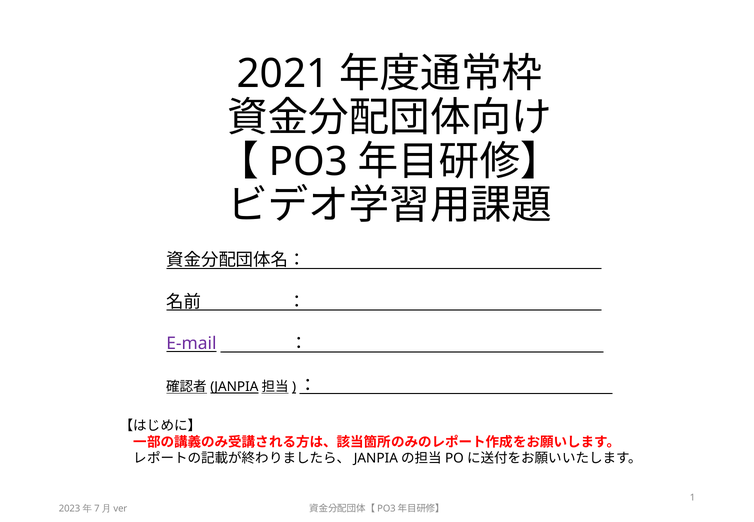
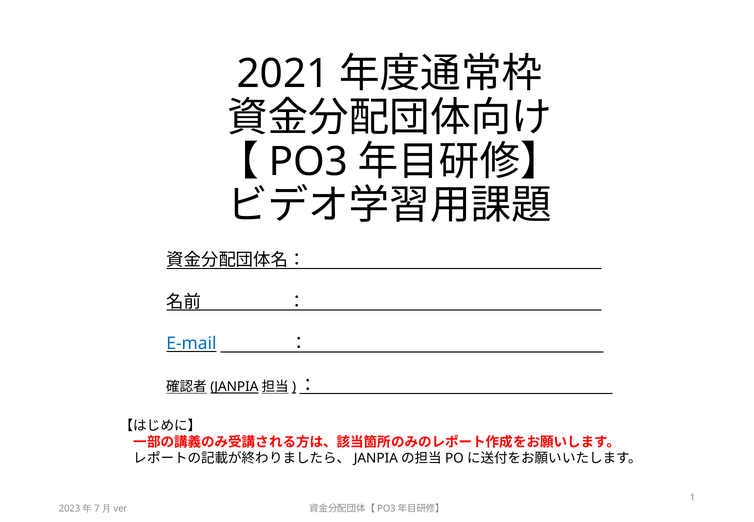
E-mail colour: purple -> blue
